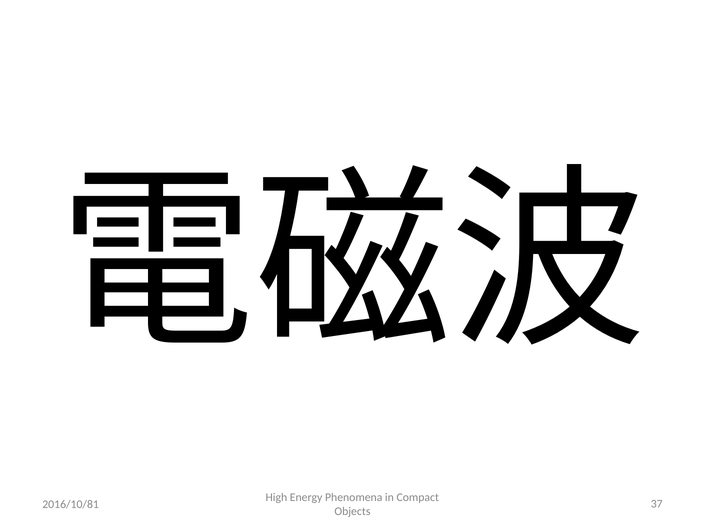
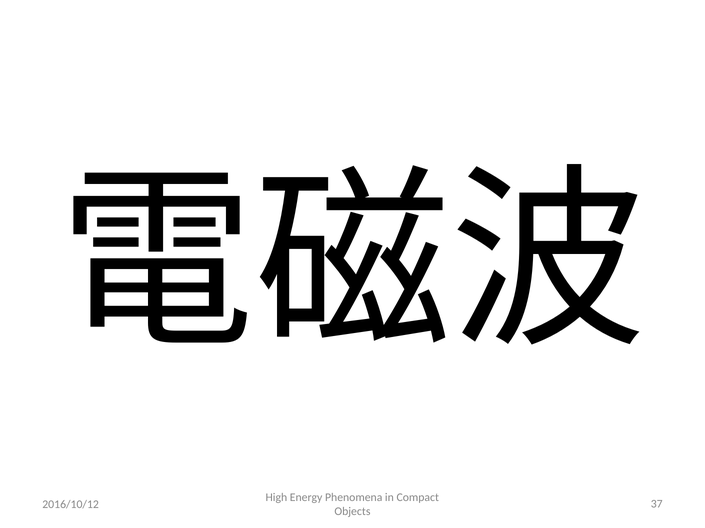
2016/10/81: 2016/10/81 -> 2016/10/12
